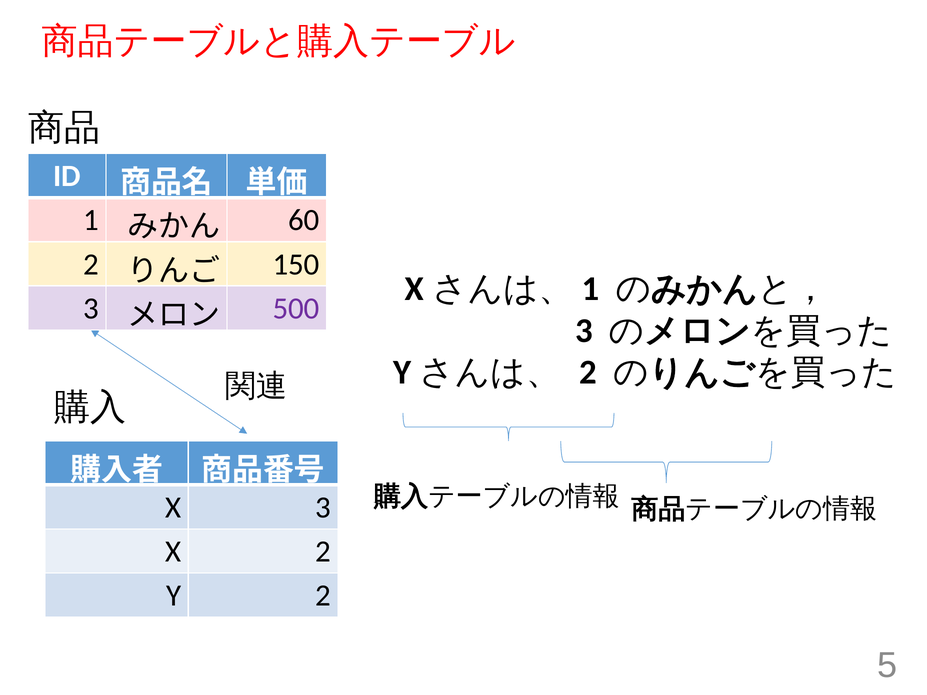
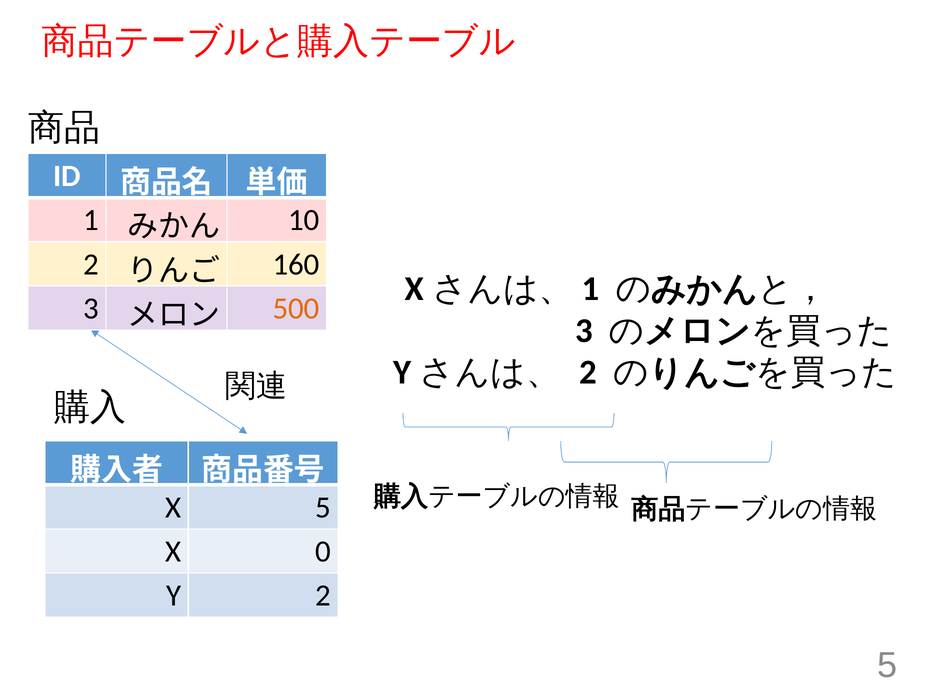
60: 60 -> 10
150: 150 -> 160
500 colour: purple -> orange
X 3: 3 -> 5
X 2: 2 -> 0
